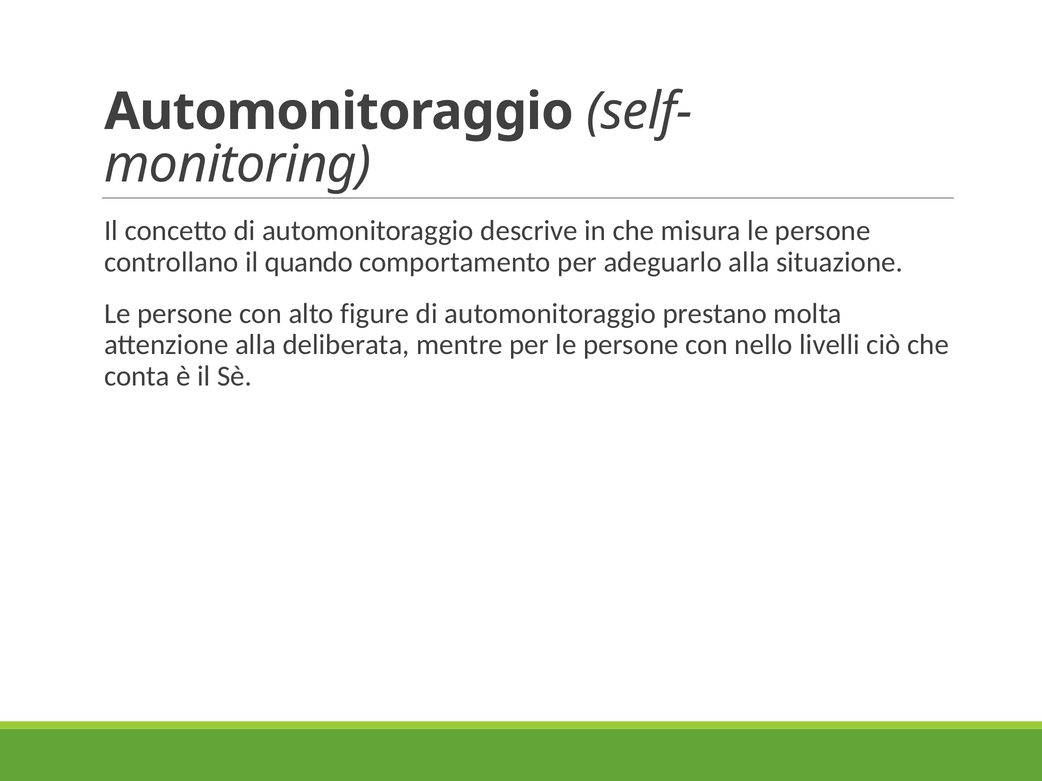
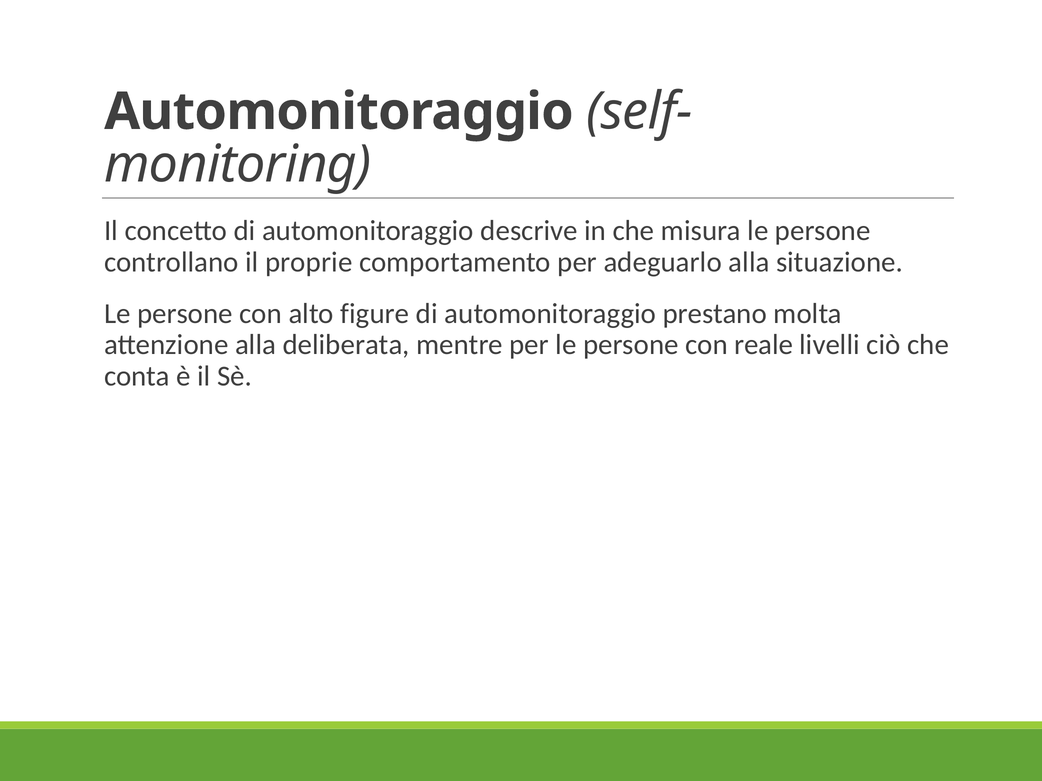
quando: quando -> proprie
nello: nello -> reale
